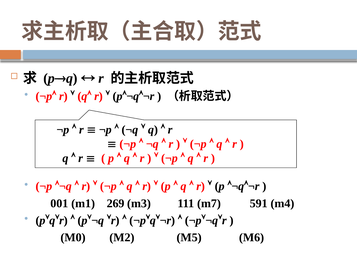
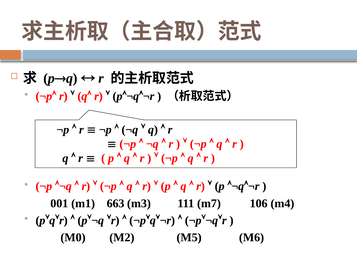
269: 269 -> 663
591: 591 -> 106
